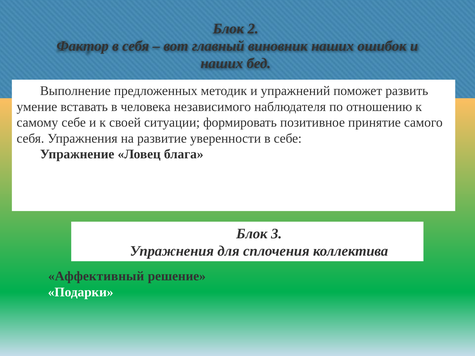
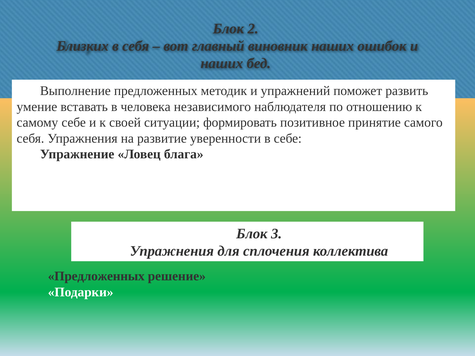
Фактор: Фактор -> Близких
Аффективный at (96, 276): Аффективный -> Предложенных
